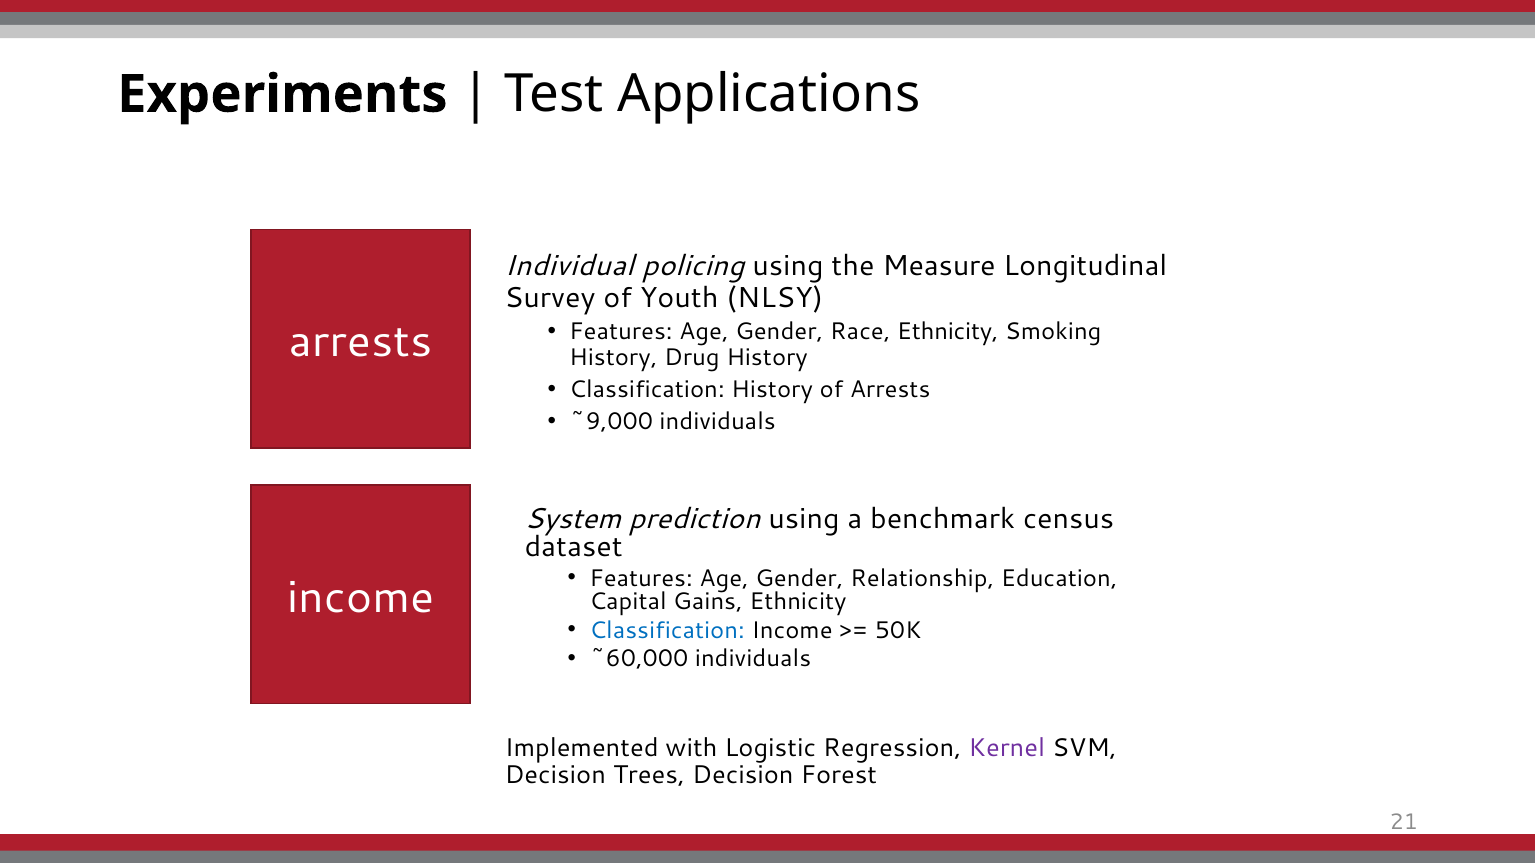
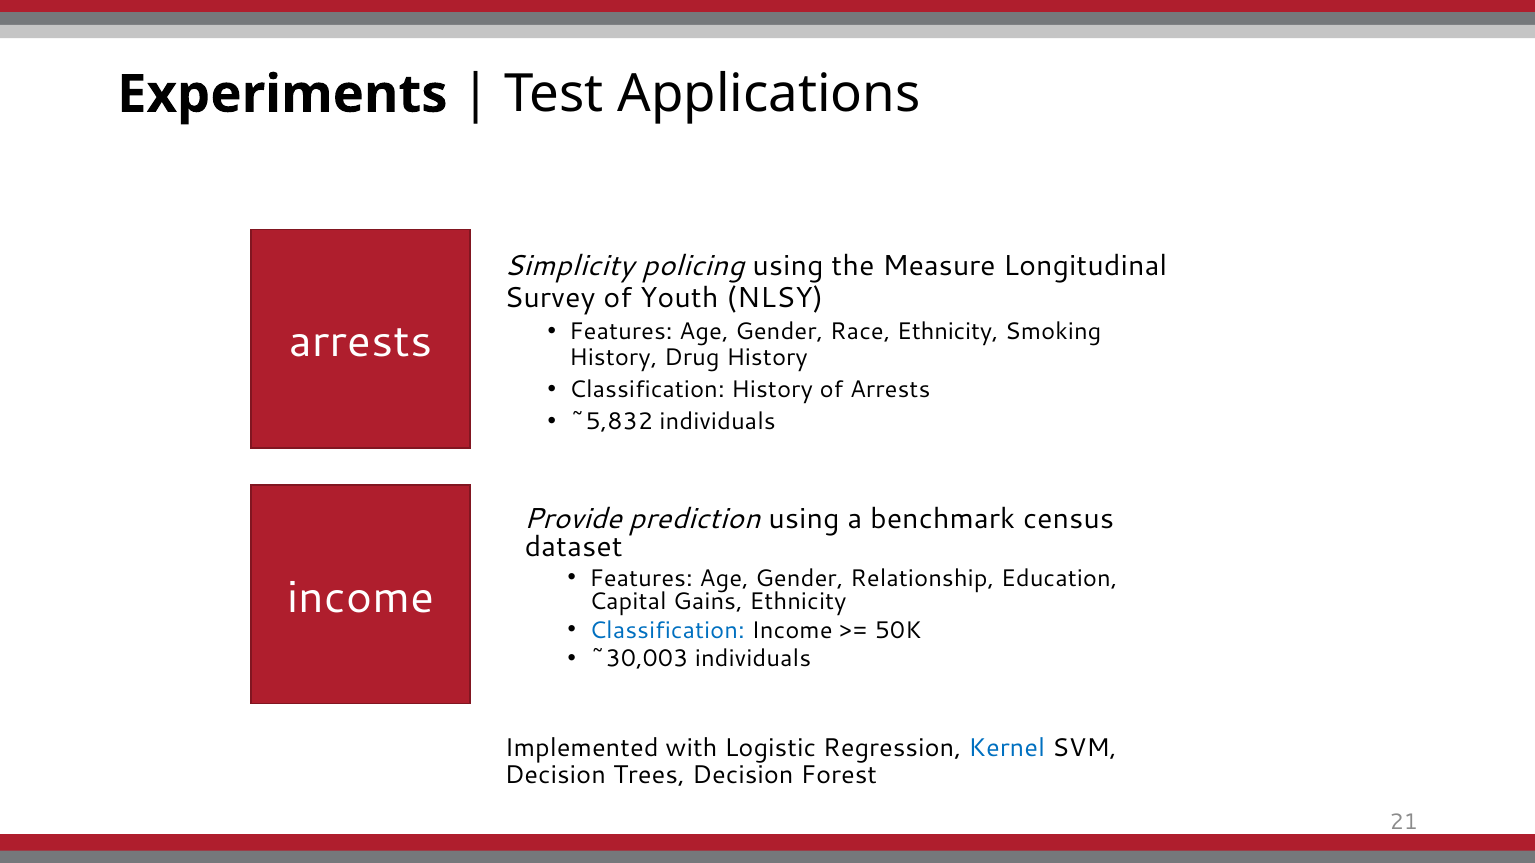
Individual: Individual -> Simplicity
~9,000: ~9,000 -> ~5,832
System: System -> Provide
~60,000: ~60,000 -> ~30,003
Kernel colour: purple -> blue
